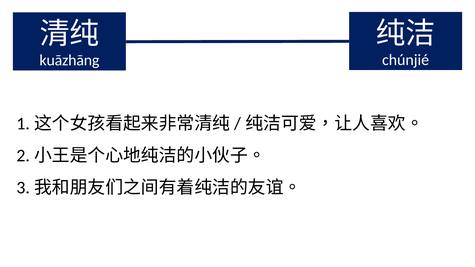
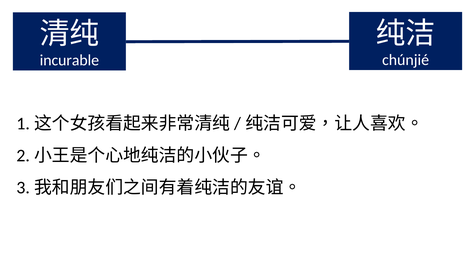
kuāzhāng: kuāzhāng -> incurable
